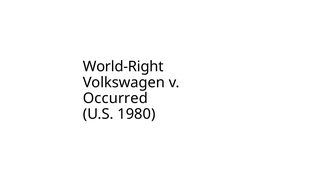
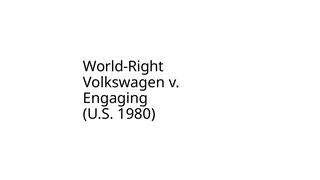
Occurred: Occurred -> Engaging
